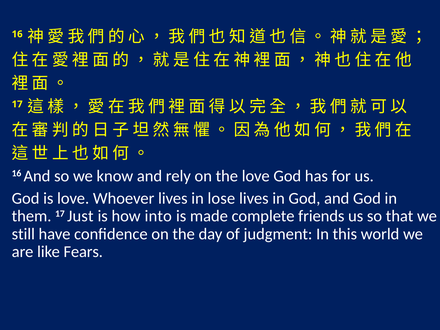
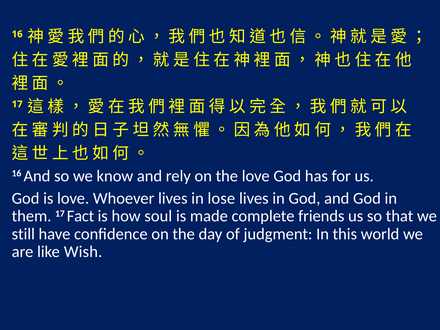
Just: Just -> Fact
into: into -> soul
Fears: Fears -> Wish
